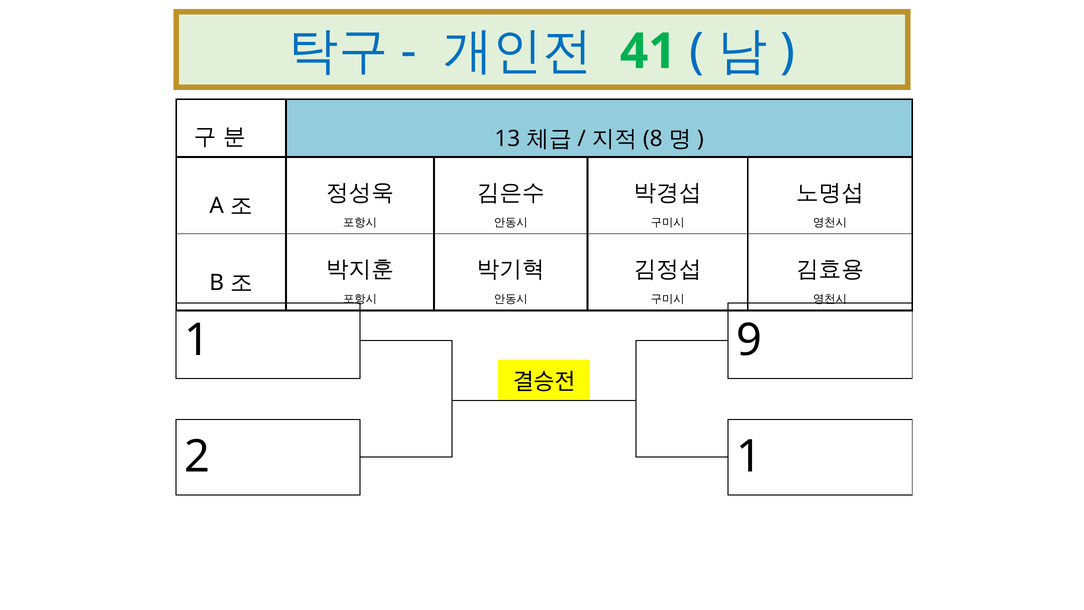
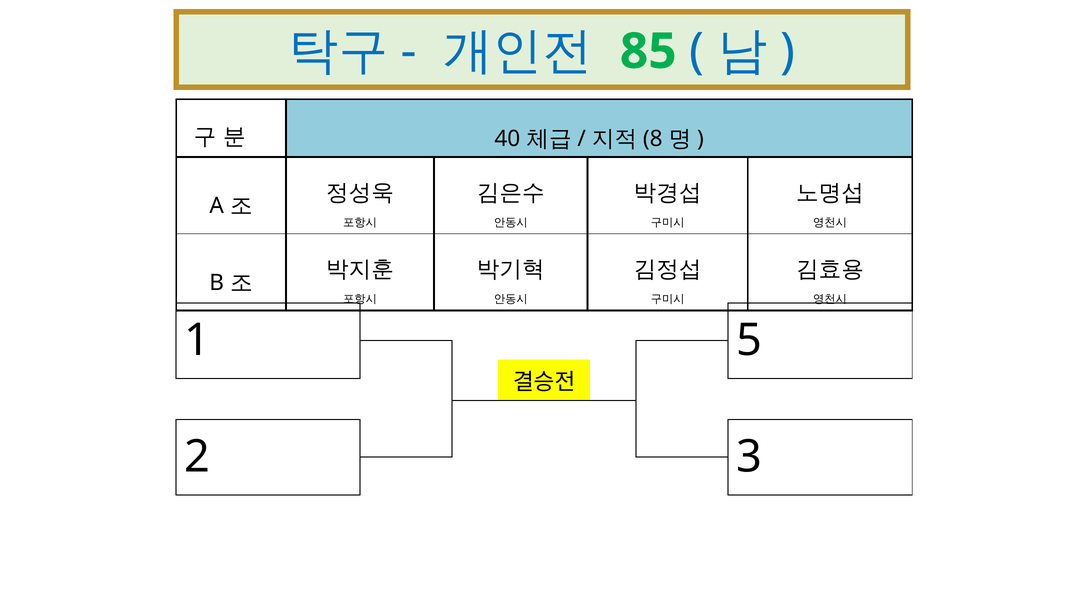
41: 41 -> 85
13: 13 -> 40
9: 9 -> 5
2 1: 1 -> 3
